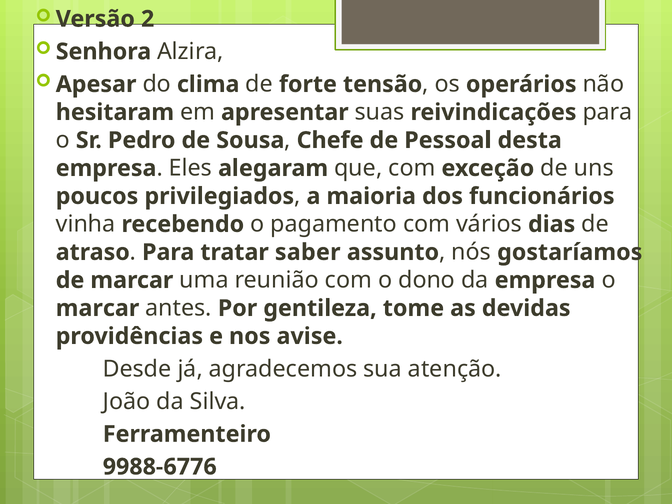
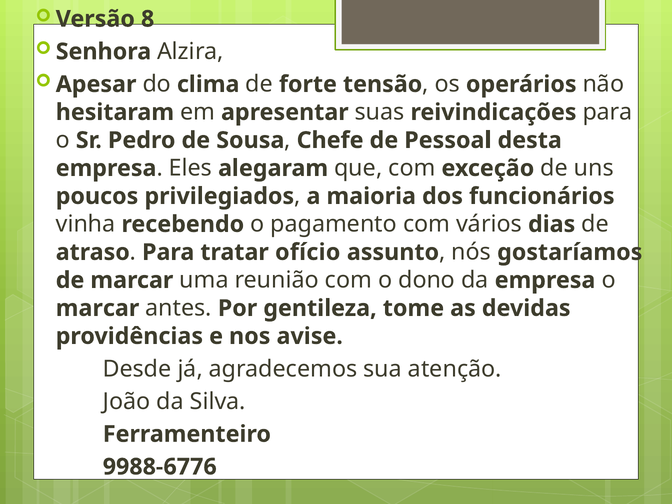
2: 2 -> 8
saber: saber -> ofício
